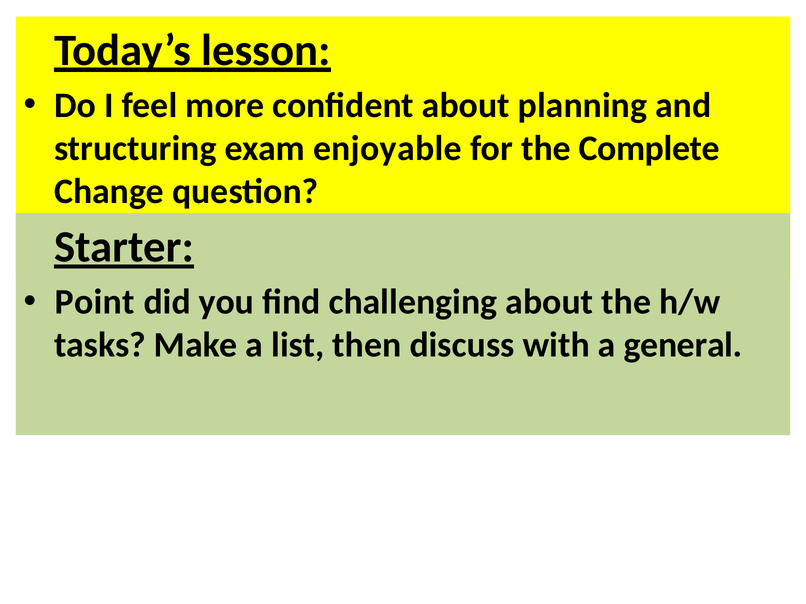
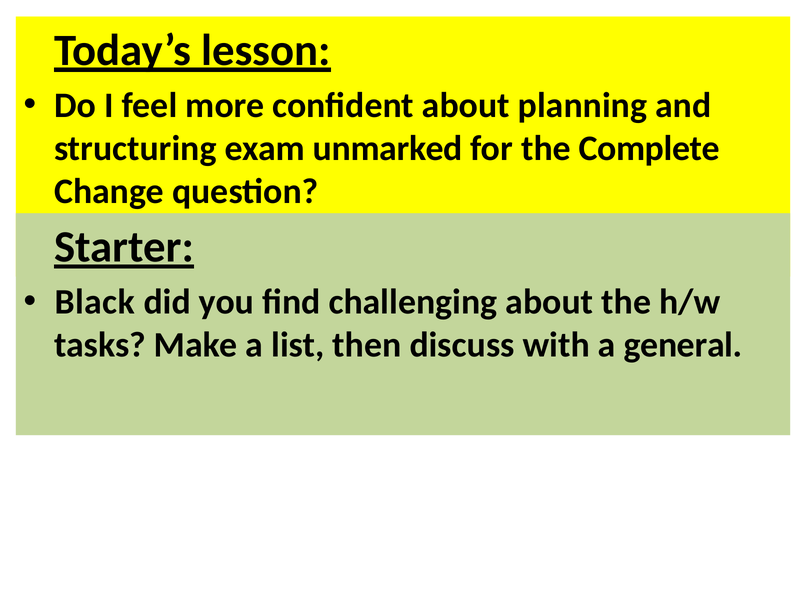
enjoyable: enjoyable -> unmarked
Point: Point -> Black
